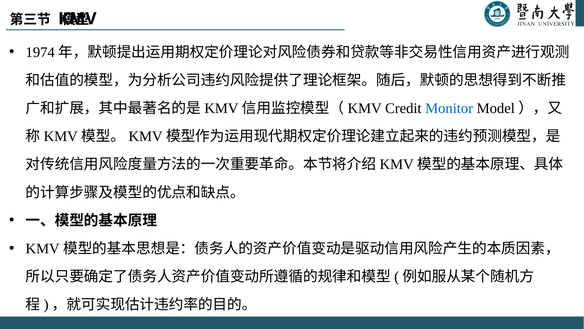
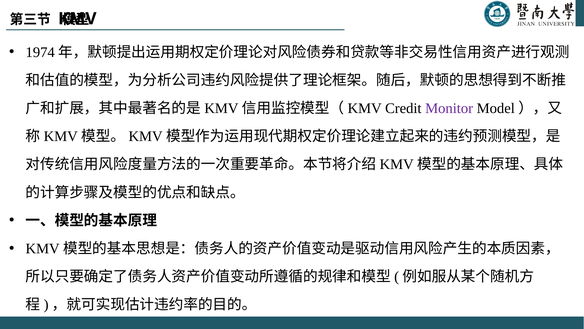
Monitor colour: blue -> purple
